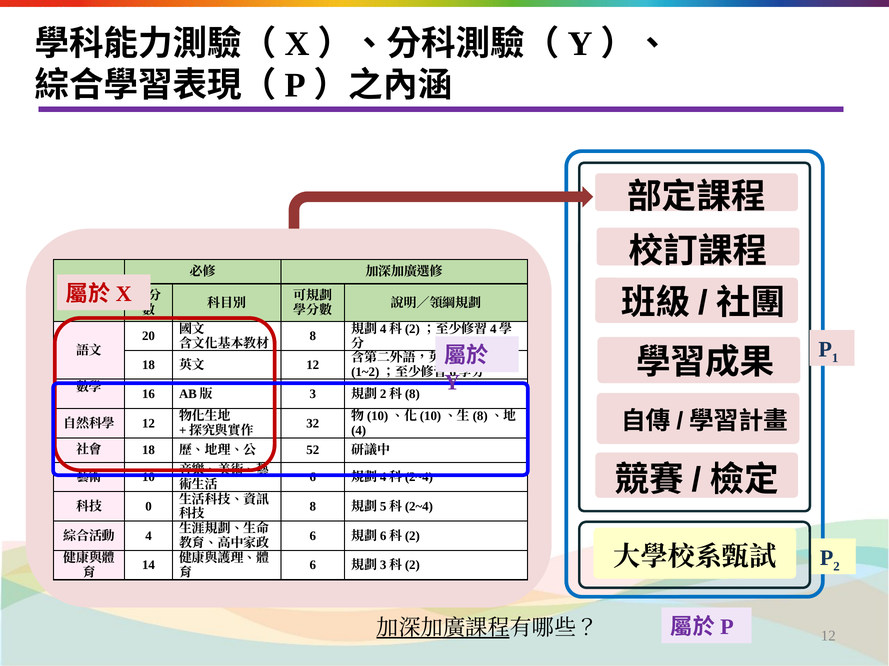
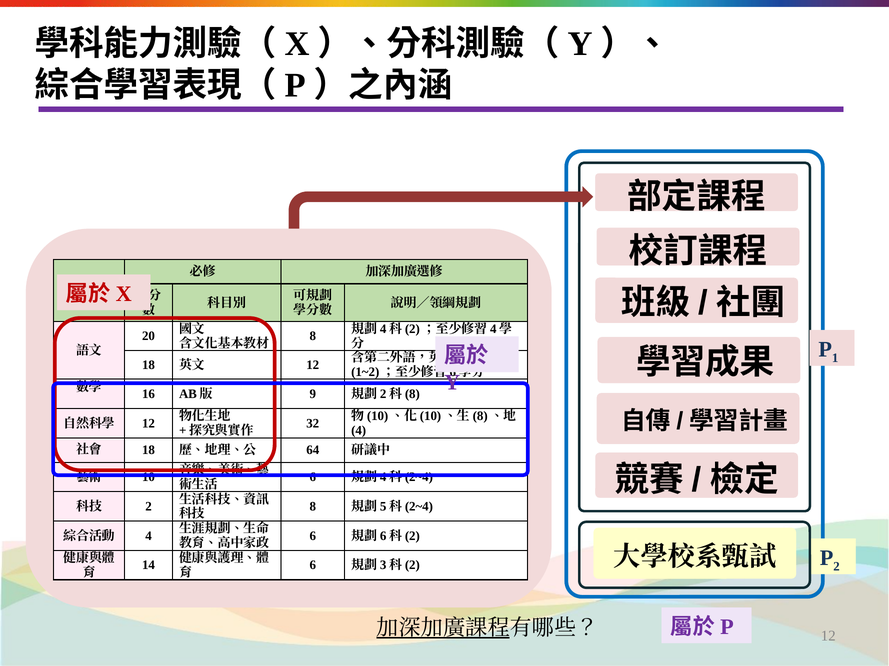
3: 3 -> 9
52: 52 -> 64
0 at (149, 507): 0 -> 2
